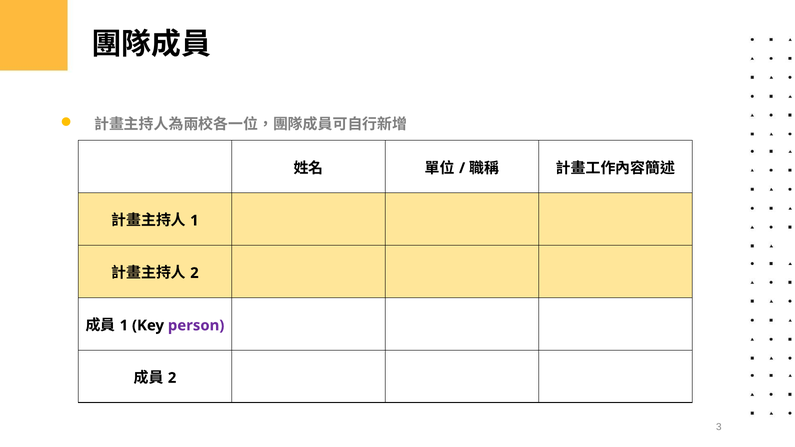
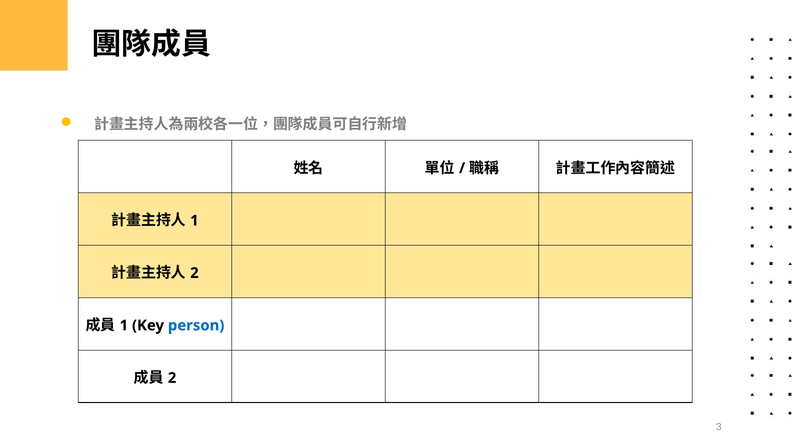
person colour: purple -> blue
